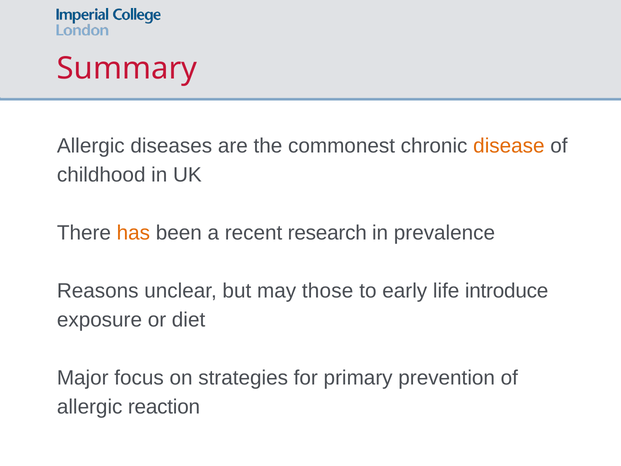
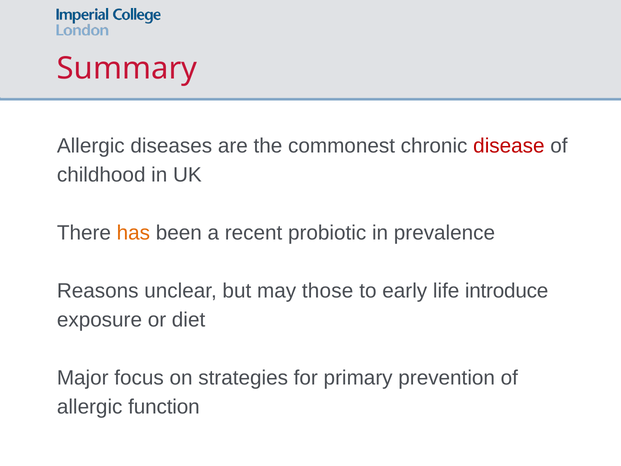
disease colour: orange -> red
research: research -> probiotic
reaction: reaction -> function
